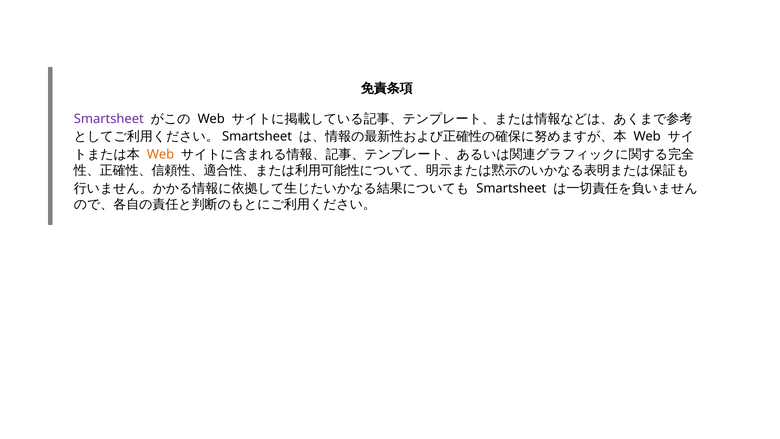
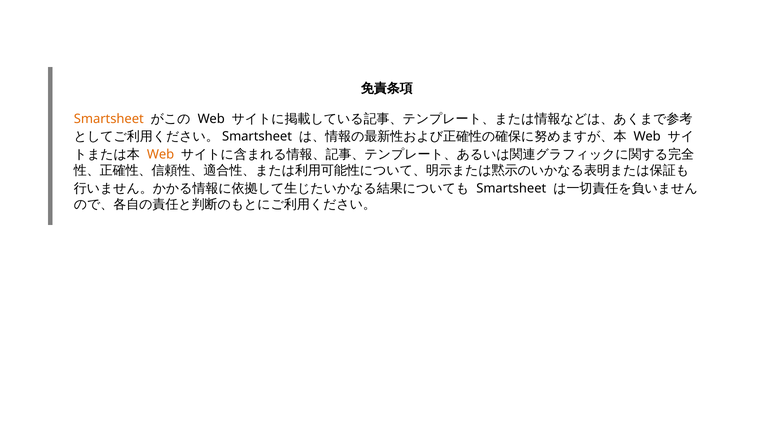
Smartsheet at (109, 119) colour: purple -> orange
